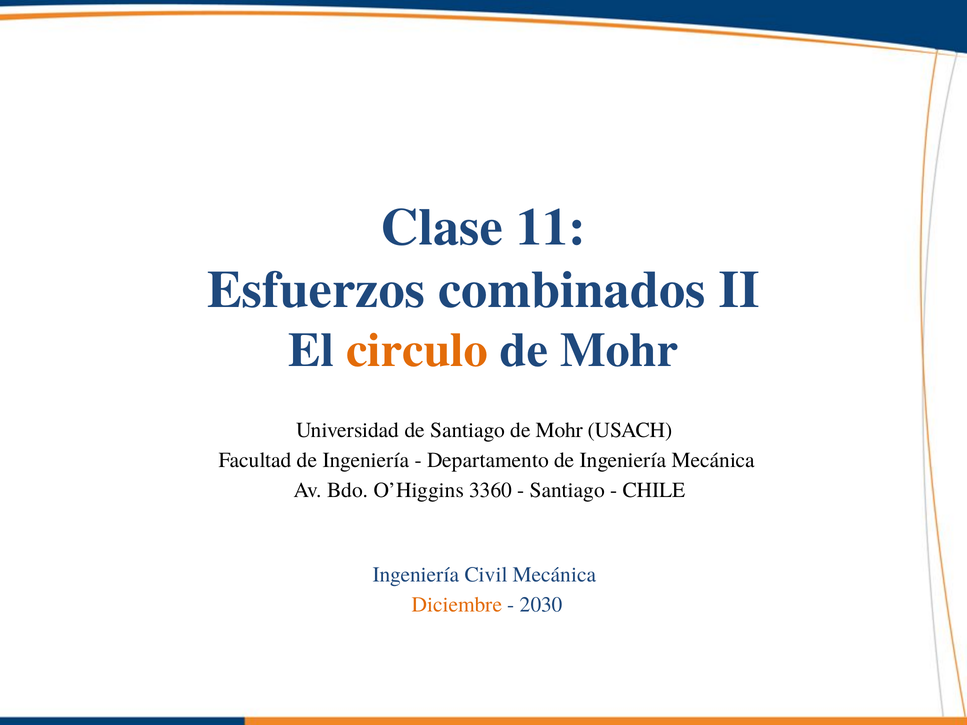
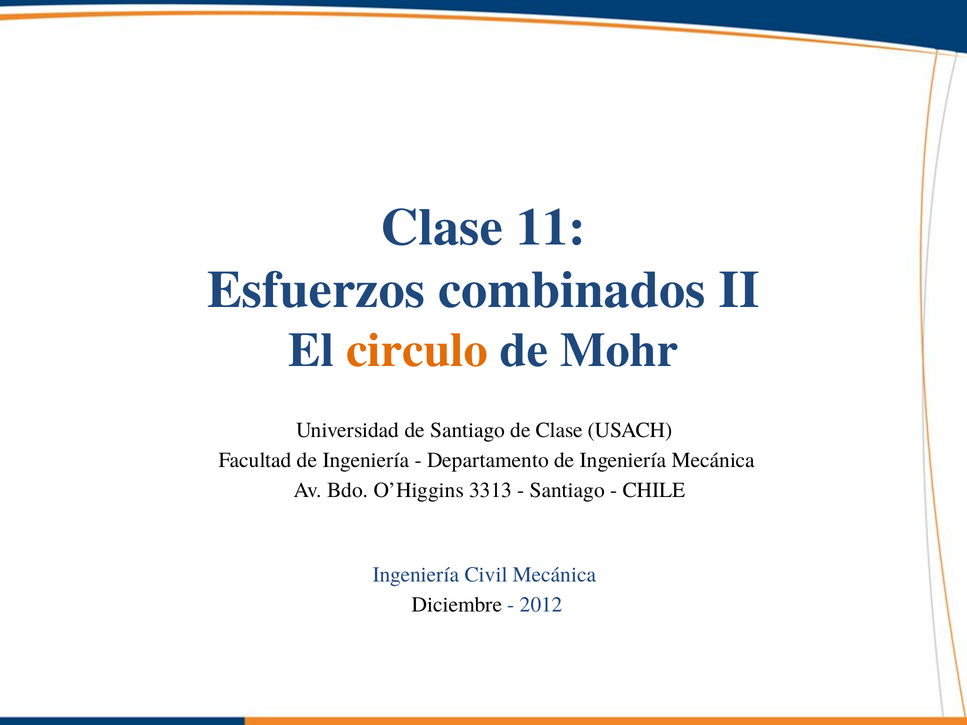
Santiago de Mohr: Mohr -> Clase
3360: 3360 -> 3313
Diciembre colour: orange -> black
2030: 2030 -> 2012
